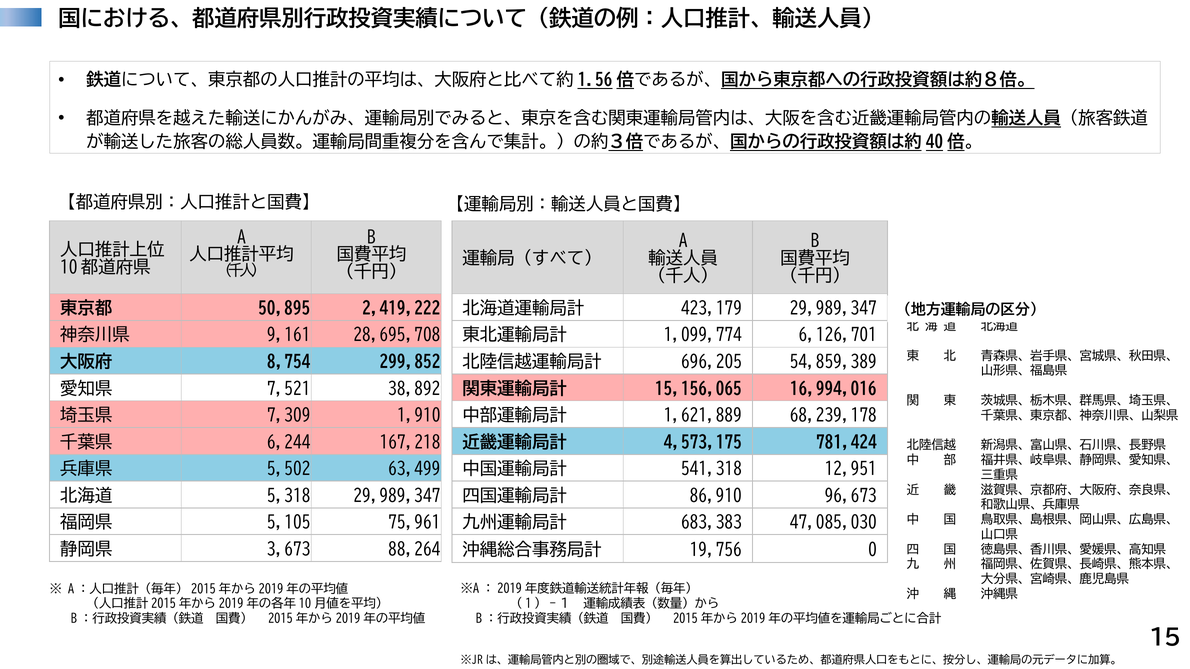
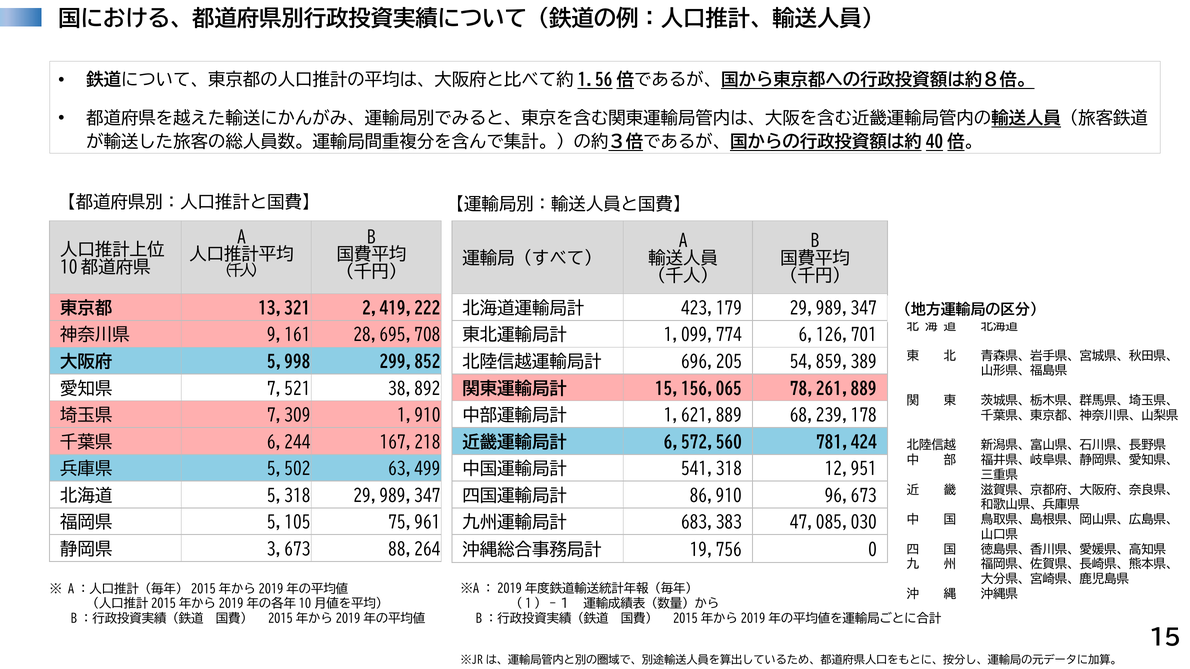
50,895: 50,895 -> 13,321
8,754: 8,754 -> 5,998
16,994,016: 16,994,016 -> 78,261,889
4,573,175: 4,573,175 -> 6,572,560
